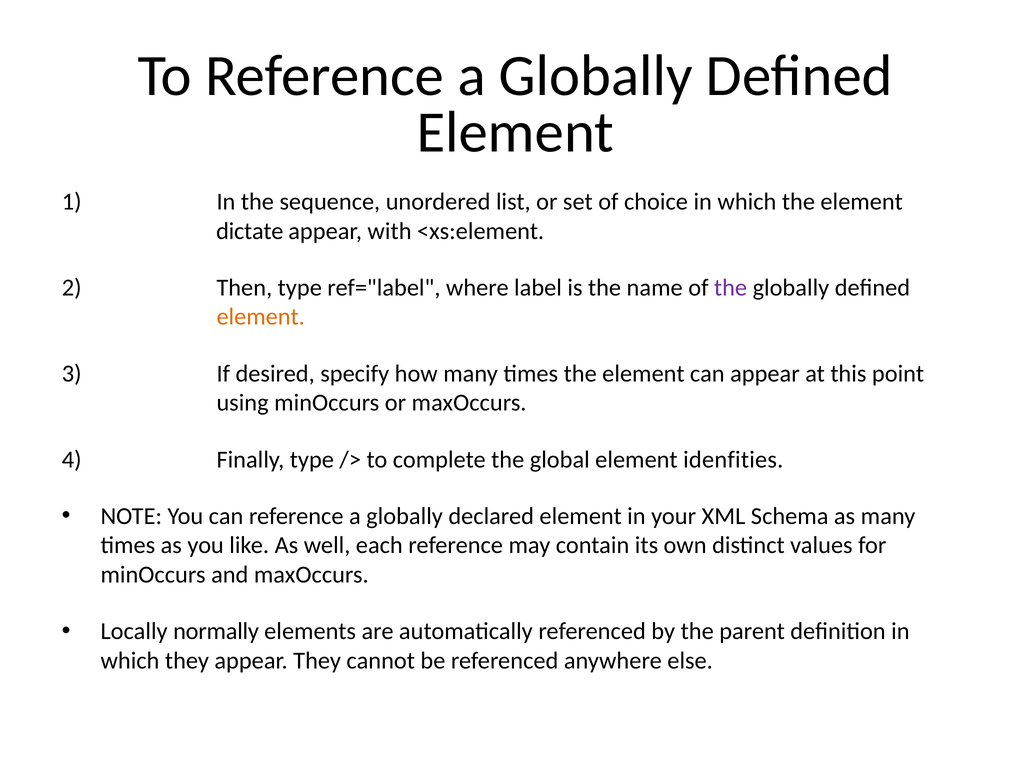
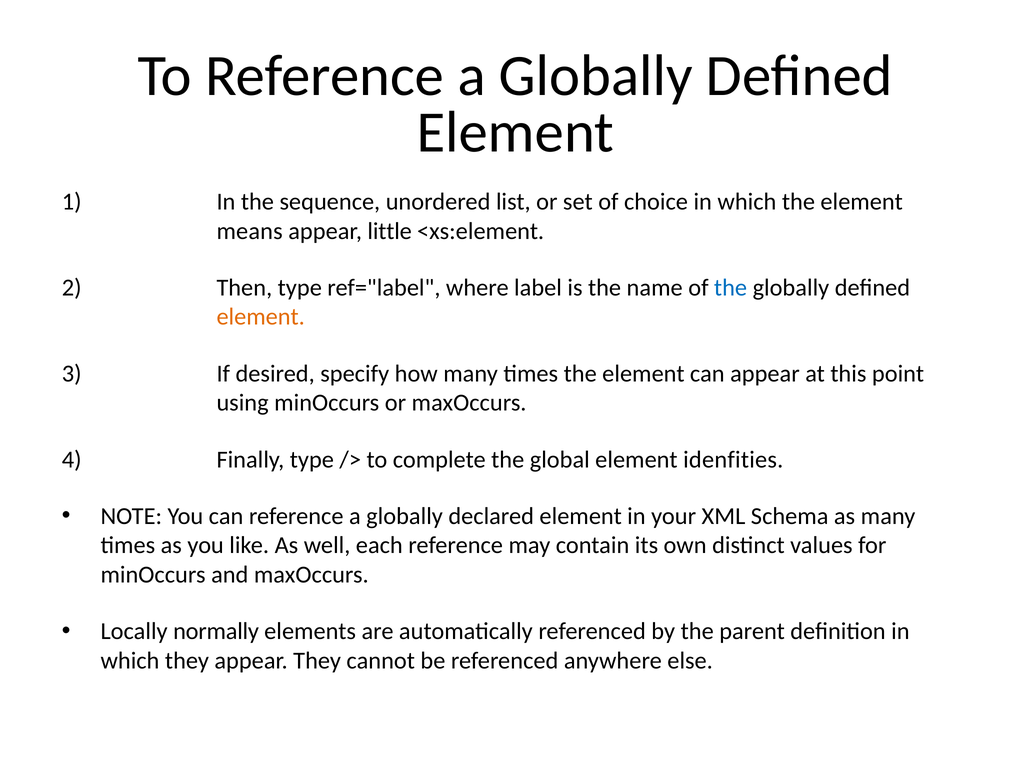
dictate: dictate -> means
with: with -> little
the at (731, 288) colour: purple -> blue
